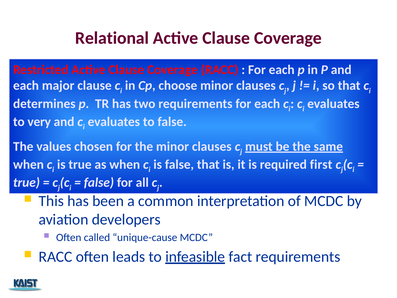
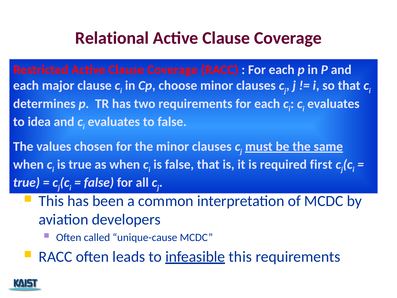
very: very -> idea
infeasible fact: fact -> this
